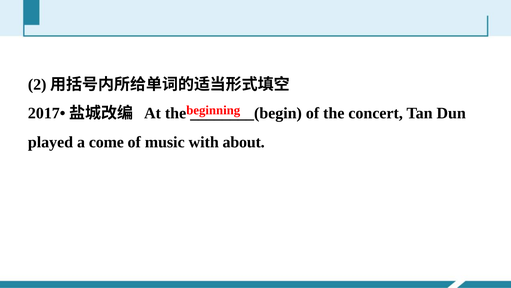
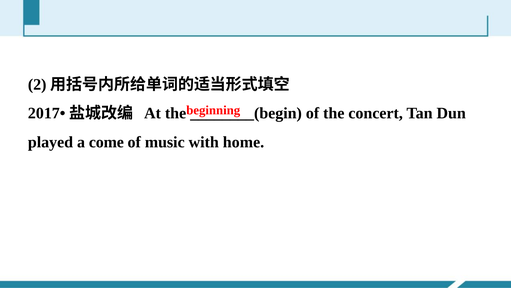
about: about -> home
